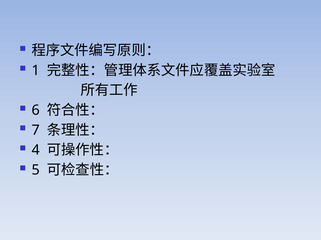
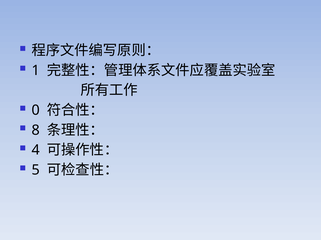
6: 6 -> 0
7: 7 -> 8
